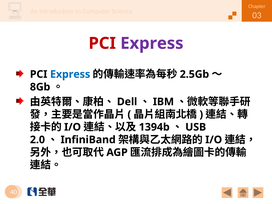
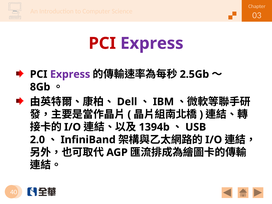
Express at (70, 74) colour: blue -> purple
